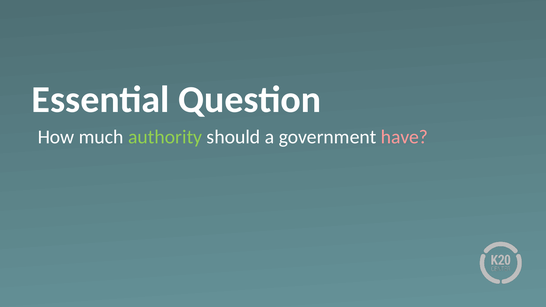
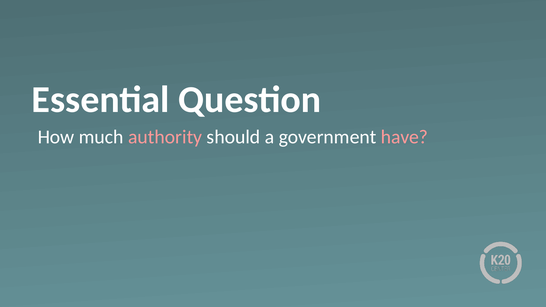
authority colour: light green -> pink
